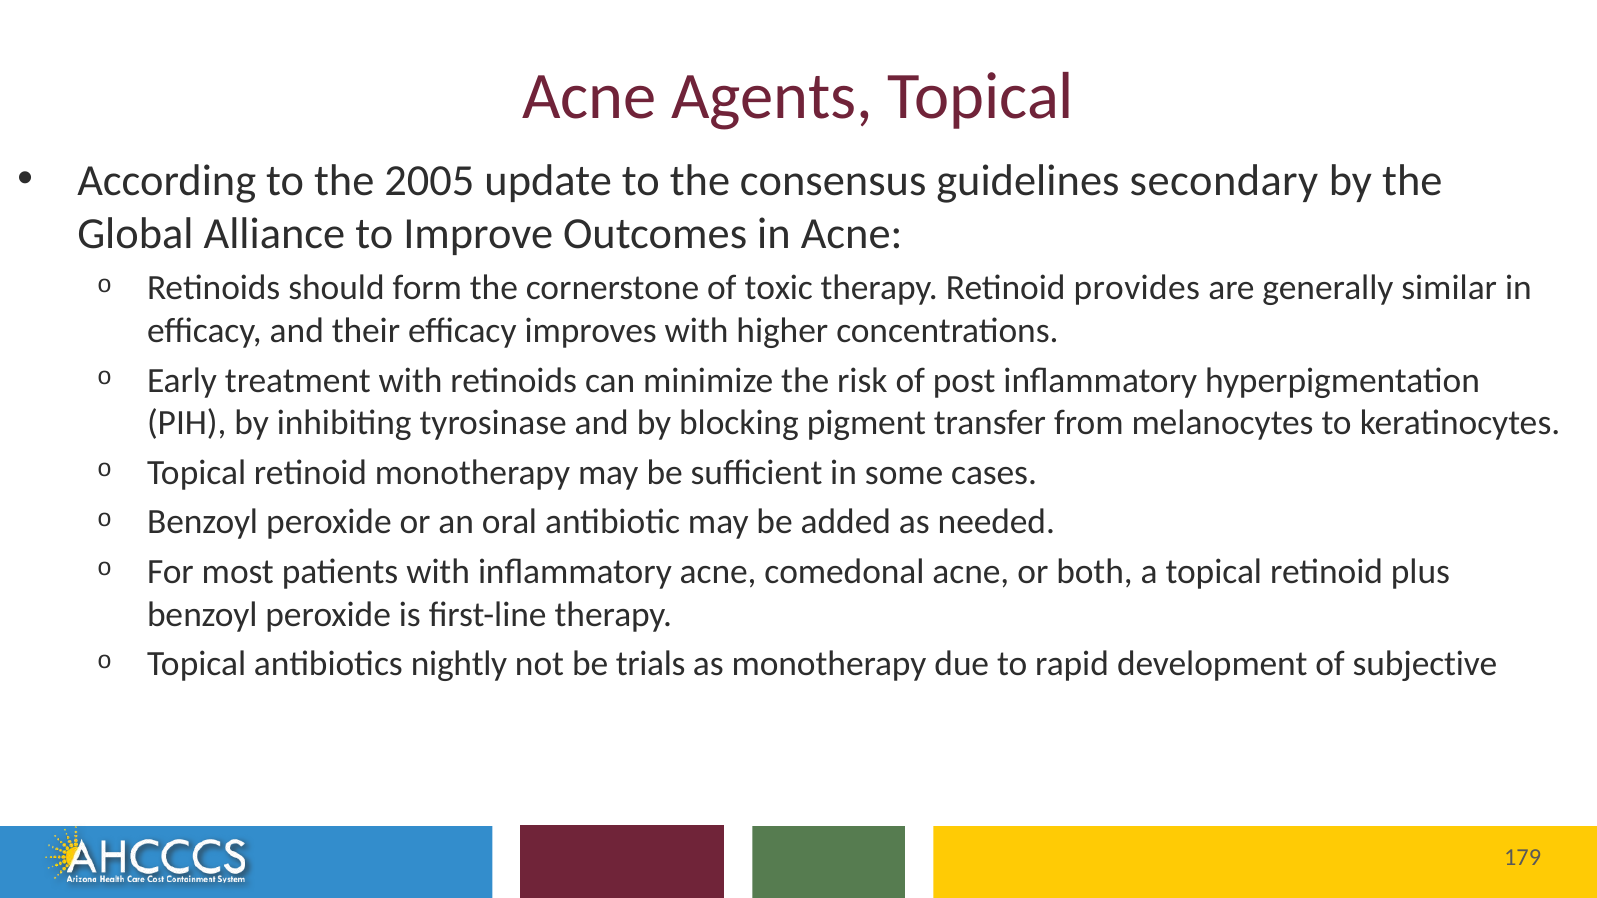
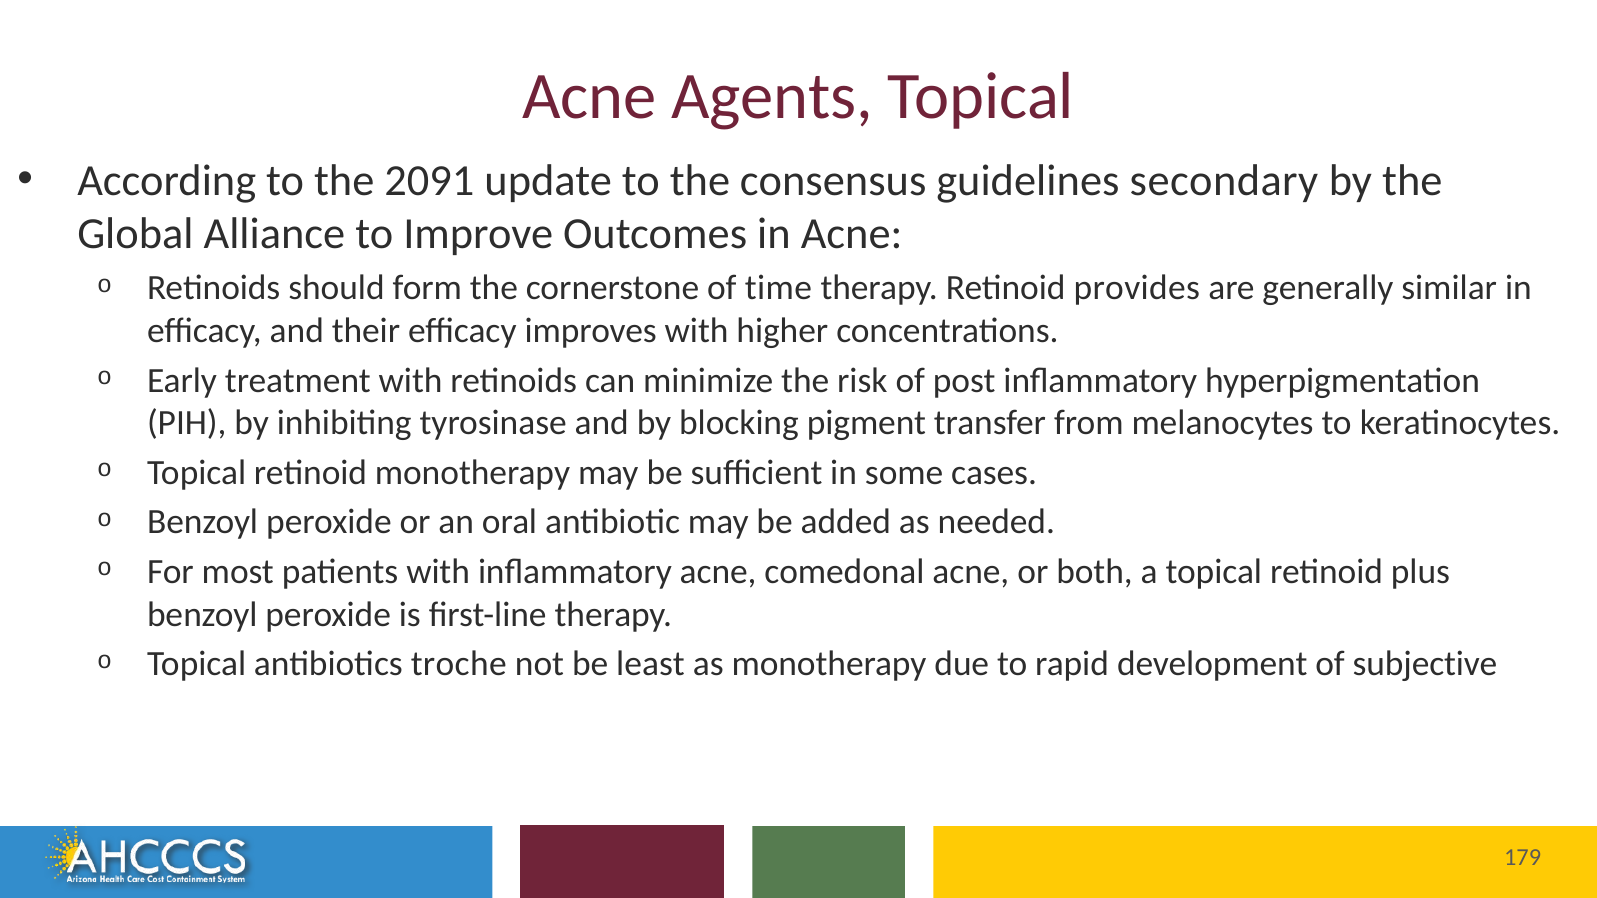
2005: 2005 -> 2091
toxic: toxic -> time
nightly: nightly -> troche
trials: trials -> least
